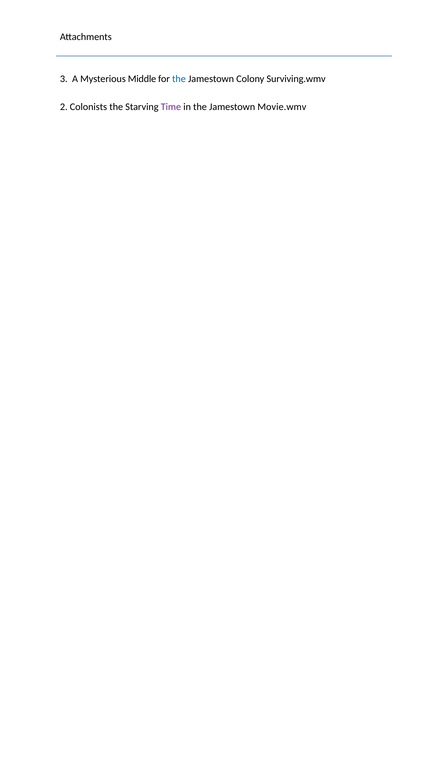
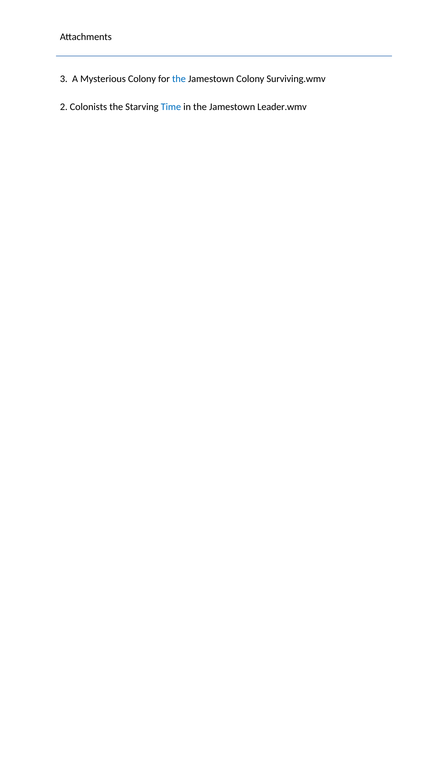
Mysterious Middle: Middle -> Colony
Time colour: purple -> blue
Movie.wmv: Movie.wmv -> Leader.wmv
